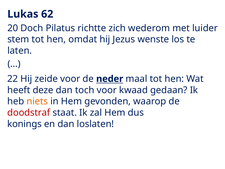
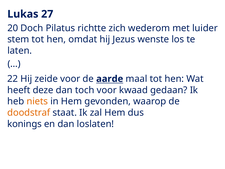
62: 62 -> 27
neder: neder -> aarde
doodstraf colour: red -> orange
